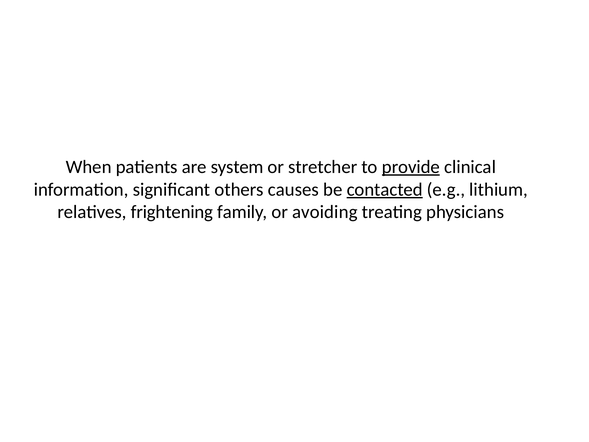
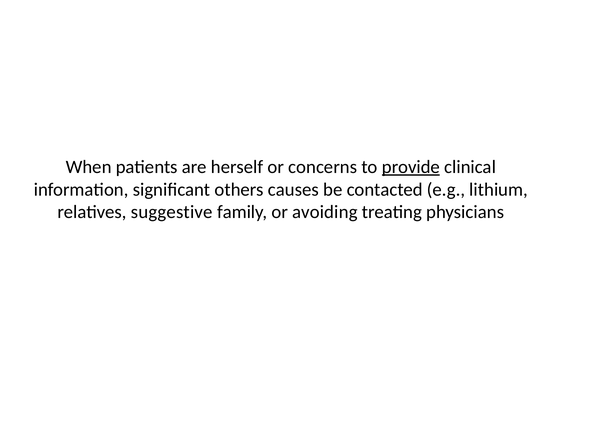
system: system -> herself
stretcher: stretcher -> concerns
contacted underline: present -> none
frightening: frightening -> suggestive
